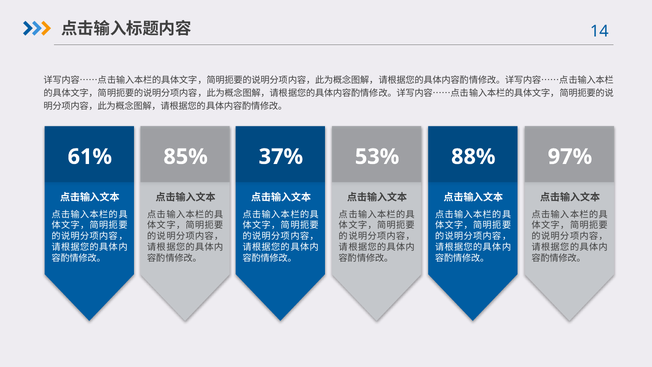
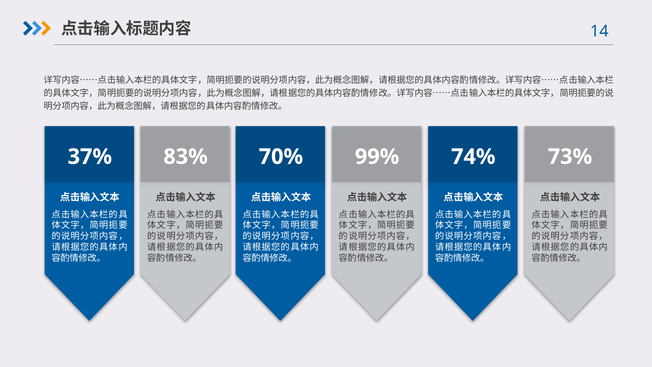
61%: 61% -> 37%
85%: 85% -> 83%
37%: 37% -> 70%
53%: 53% -> 99%
88%: 88% -> 74%
97%: 97% -> 73%
